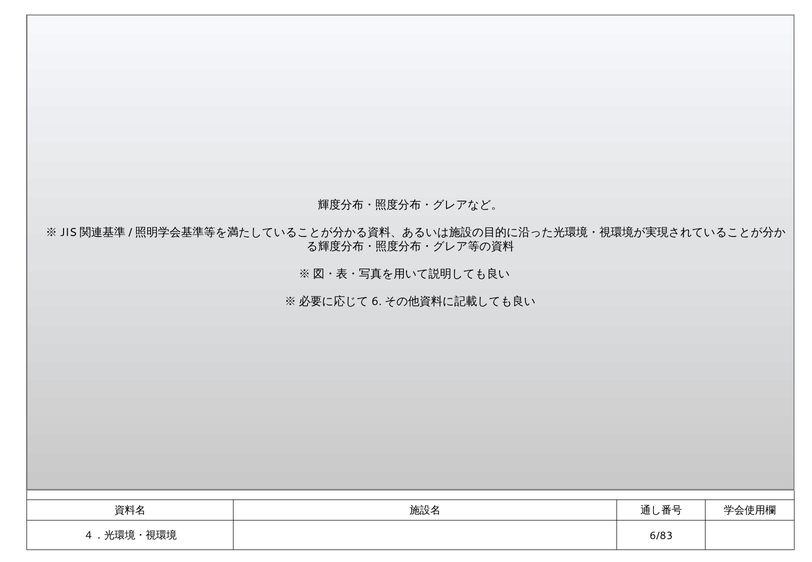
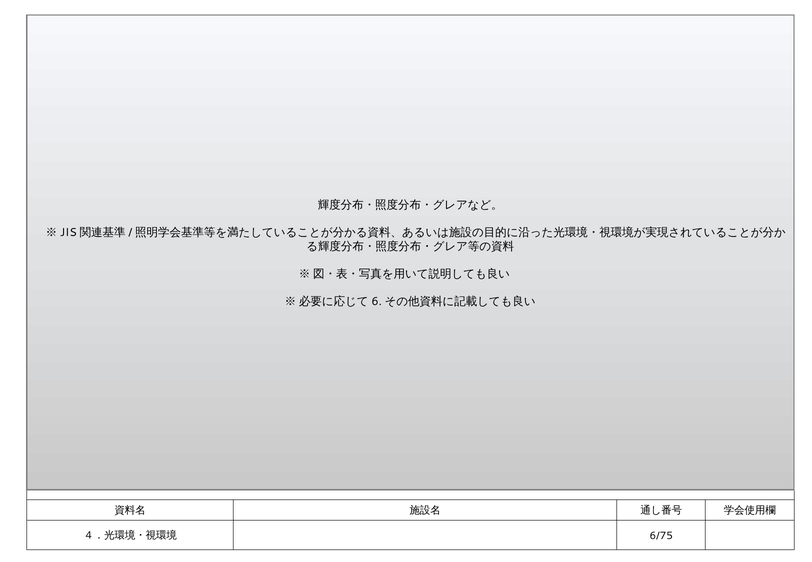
6/83: 6/83 -> 6/75
